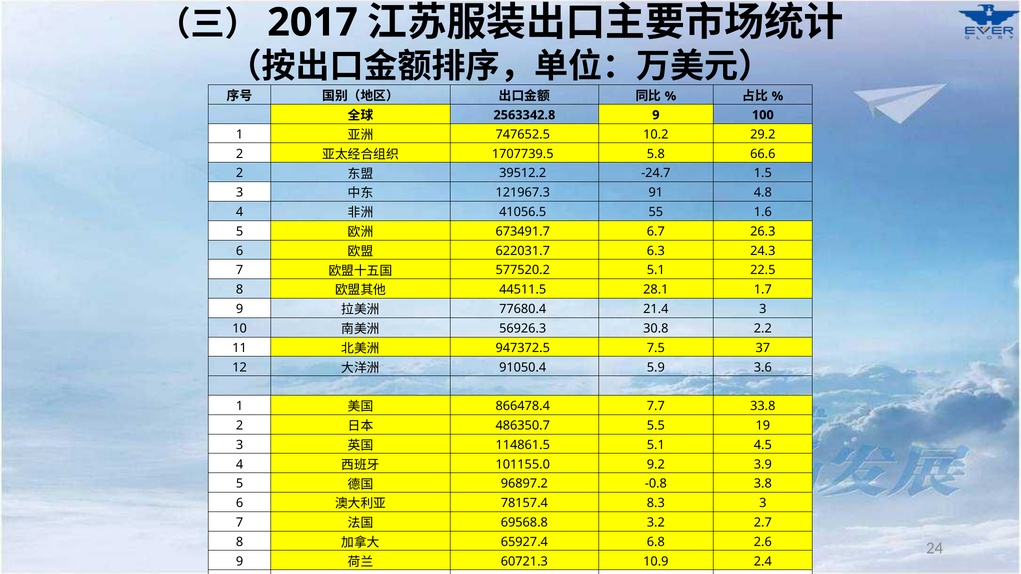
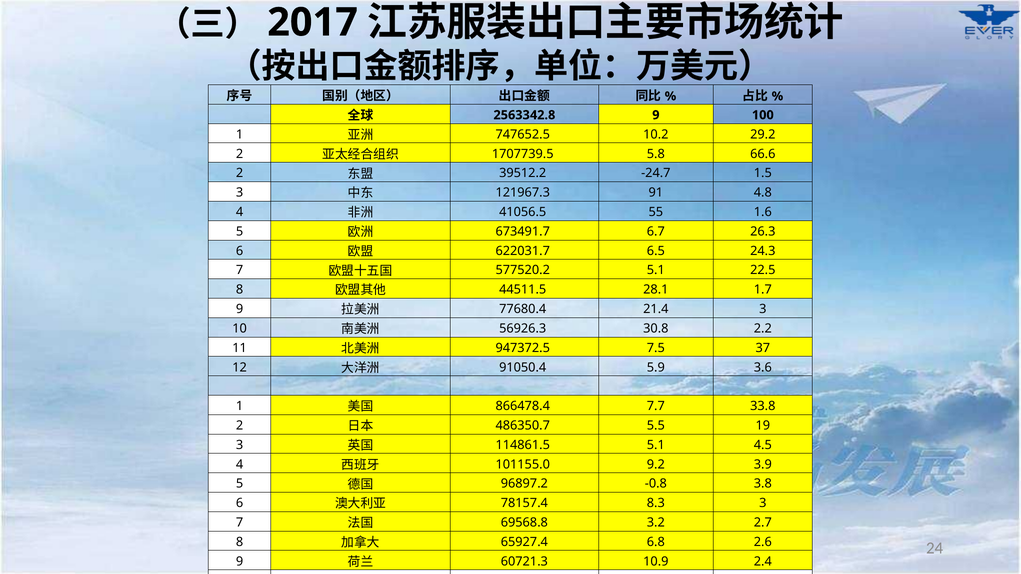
6.3: 6.3 -> 6.5
